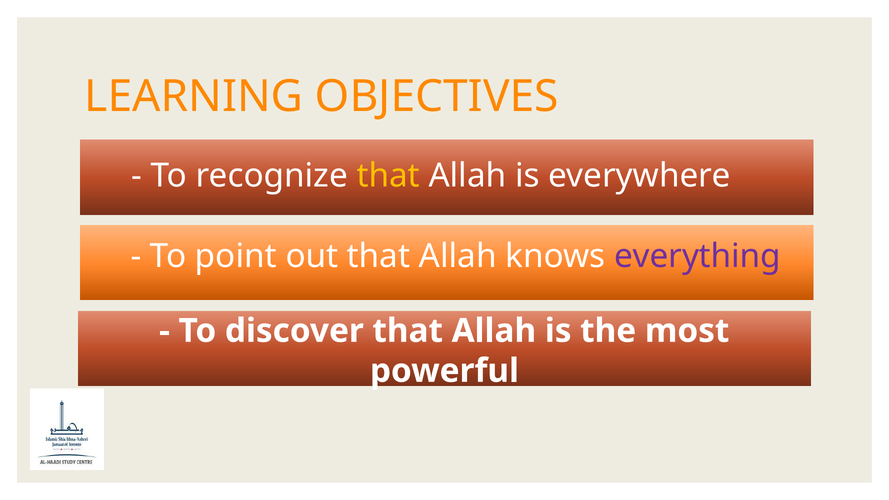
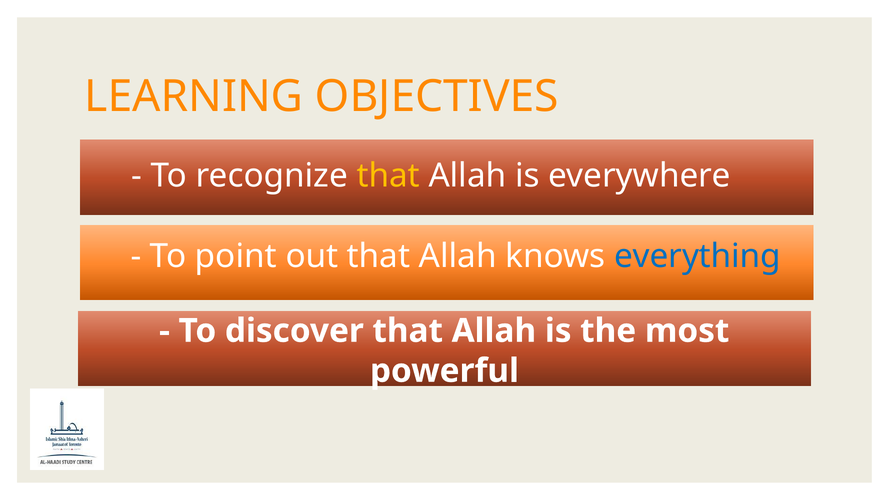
everything colour: purple -> blue
